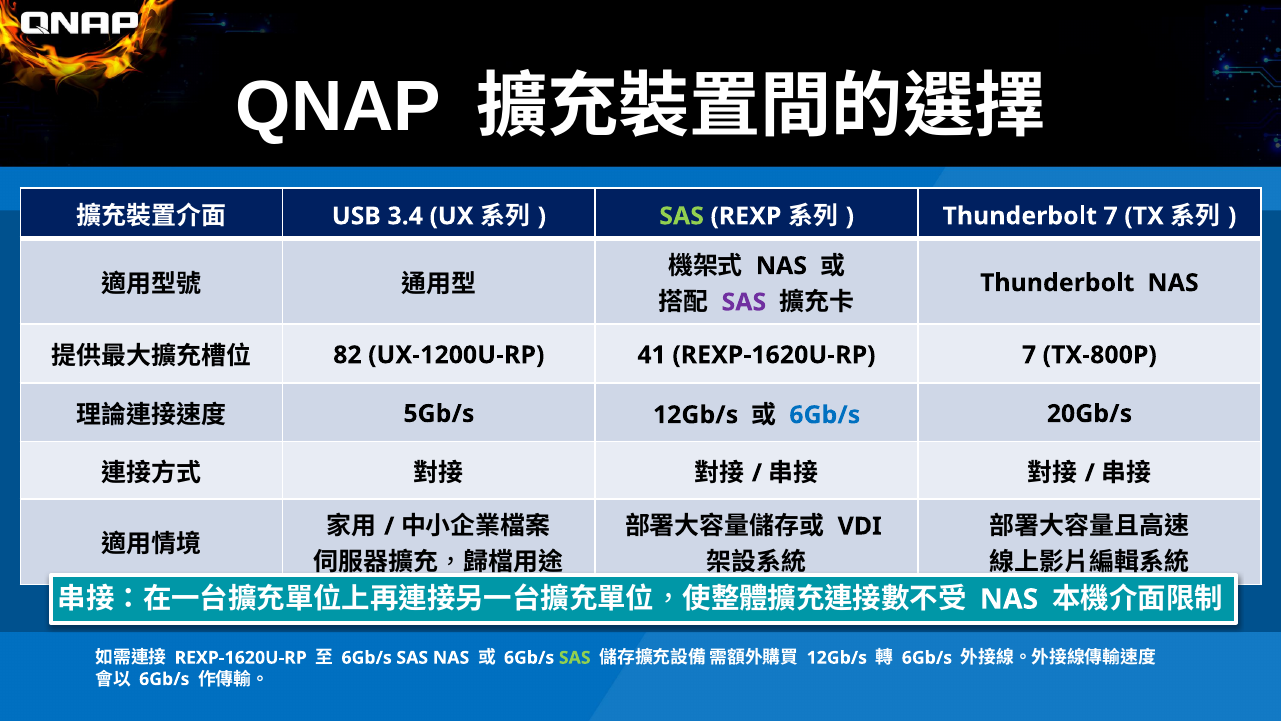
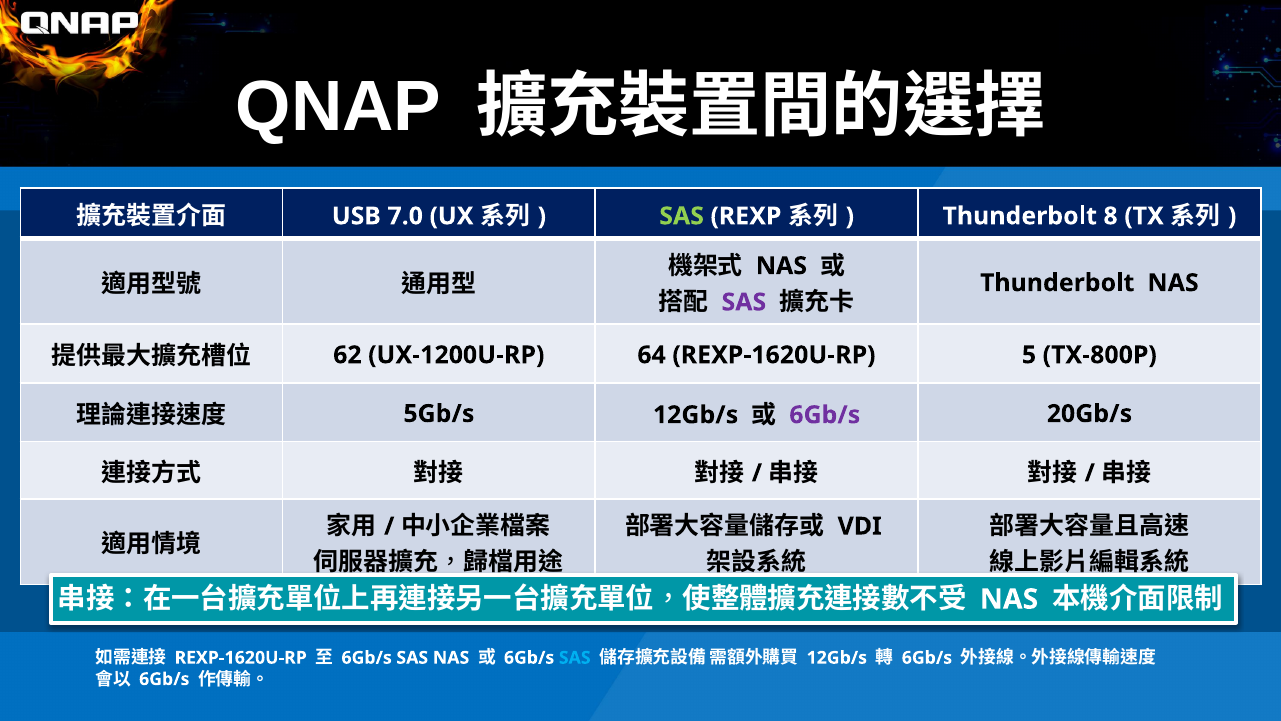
3.4: 3.4 -> 7.0
Thunderbolt 7: 7 -> 8
82: 82 -> 62
41: 41 -> 64
REXP-1620U-RP 7: 7 -> 5
6Gb/s at (825, 415) colour: blue -> purple
SAS at (575, 657) colour: light green -> light blue
